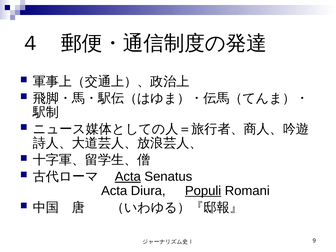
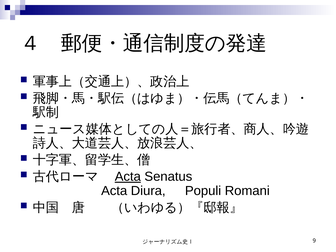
Populi underline: present -> none
